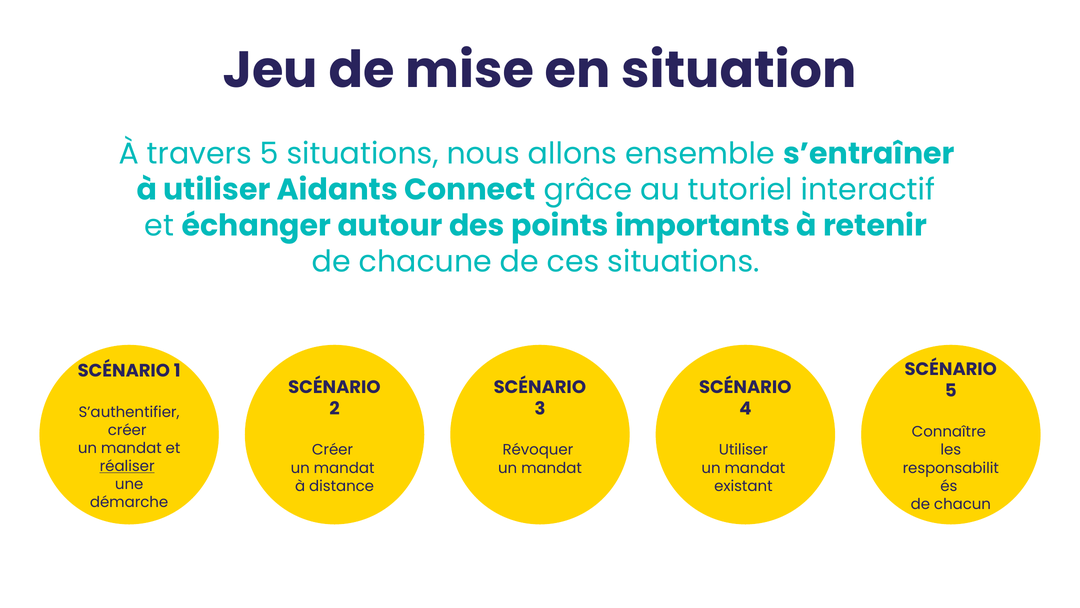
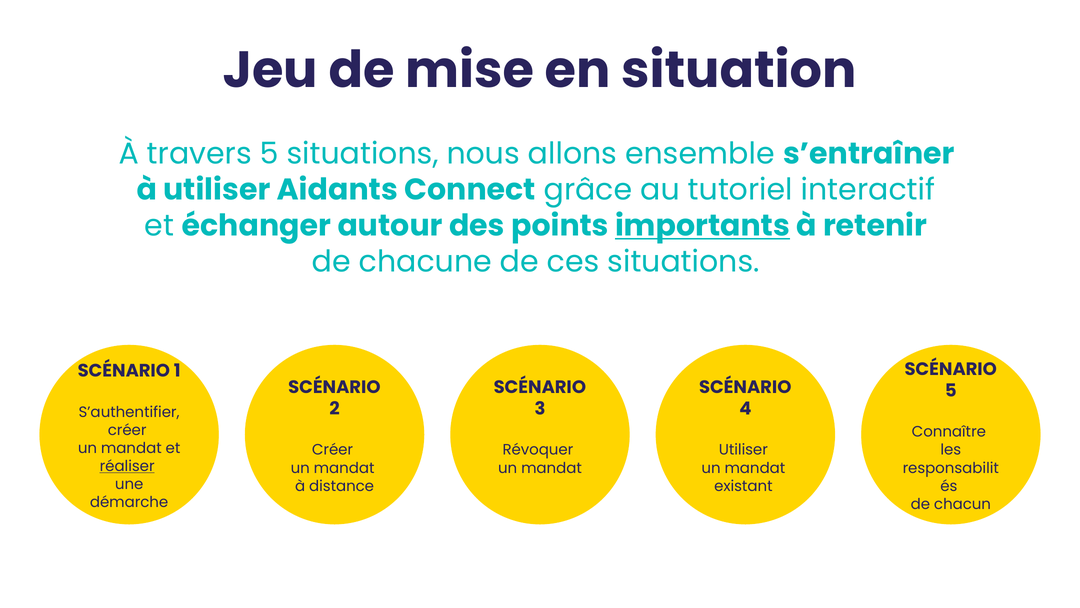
importants underline: none -> present
